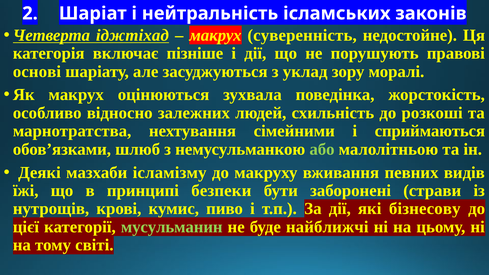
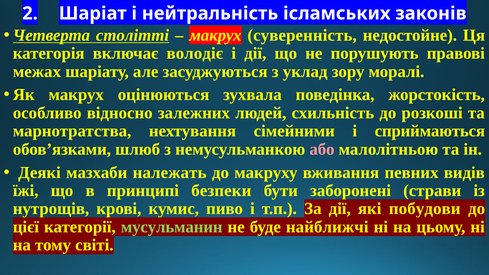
іджтіхад: іджтіхад -> столітті
пізніше: пізніше -> володіє
основі: основі -> межах
або colour: light green -> pink
ісламізму: ісламізму -> належать
бізнесову: бізнесову -> побудови
